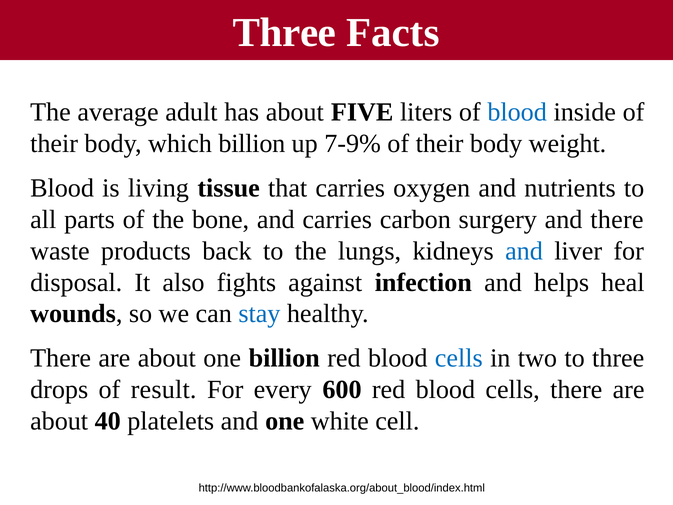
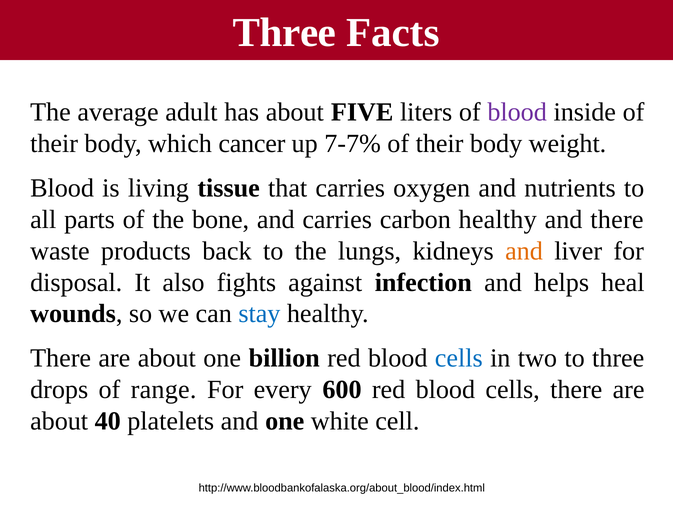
blood at (517, 112) colour: blue -> purple
which billion: billion -> cancer
7-9%: 7-9% -> 7-7%
carbon surgery: surgery -> healthy
and at (524, 251) colour: blue -> orange
result: result -> range
